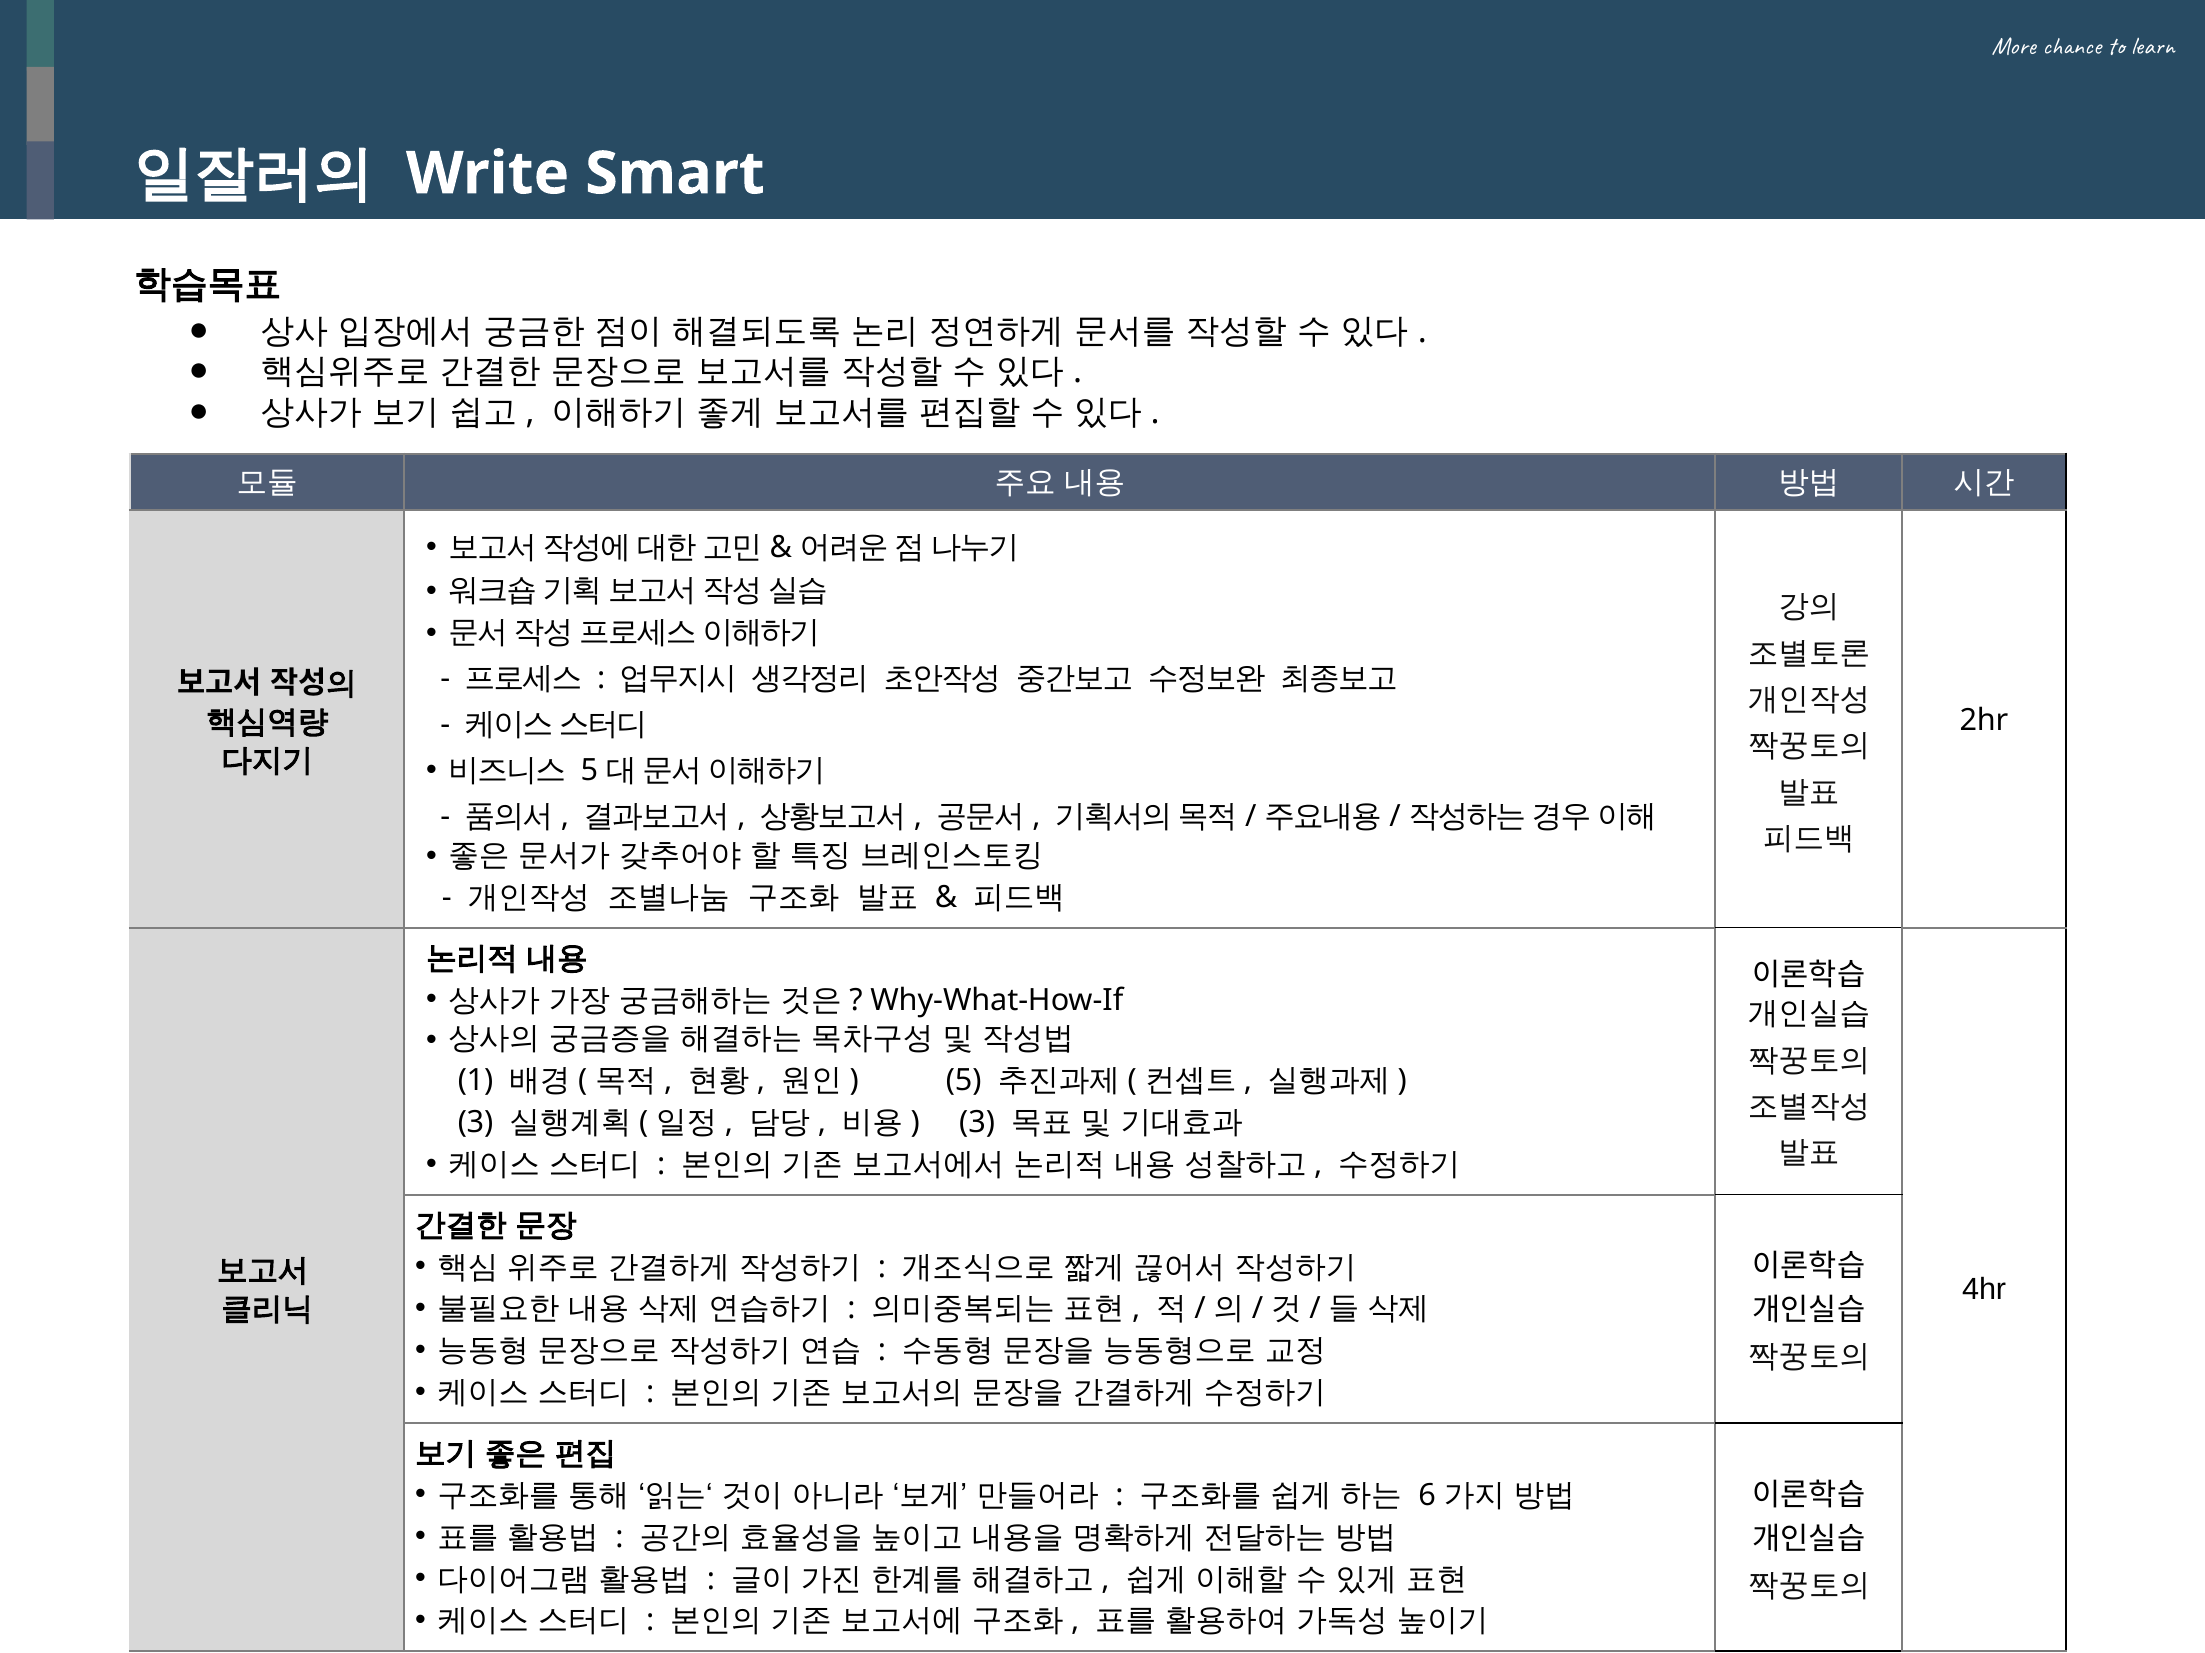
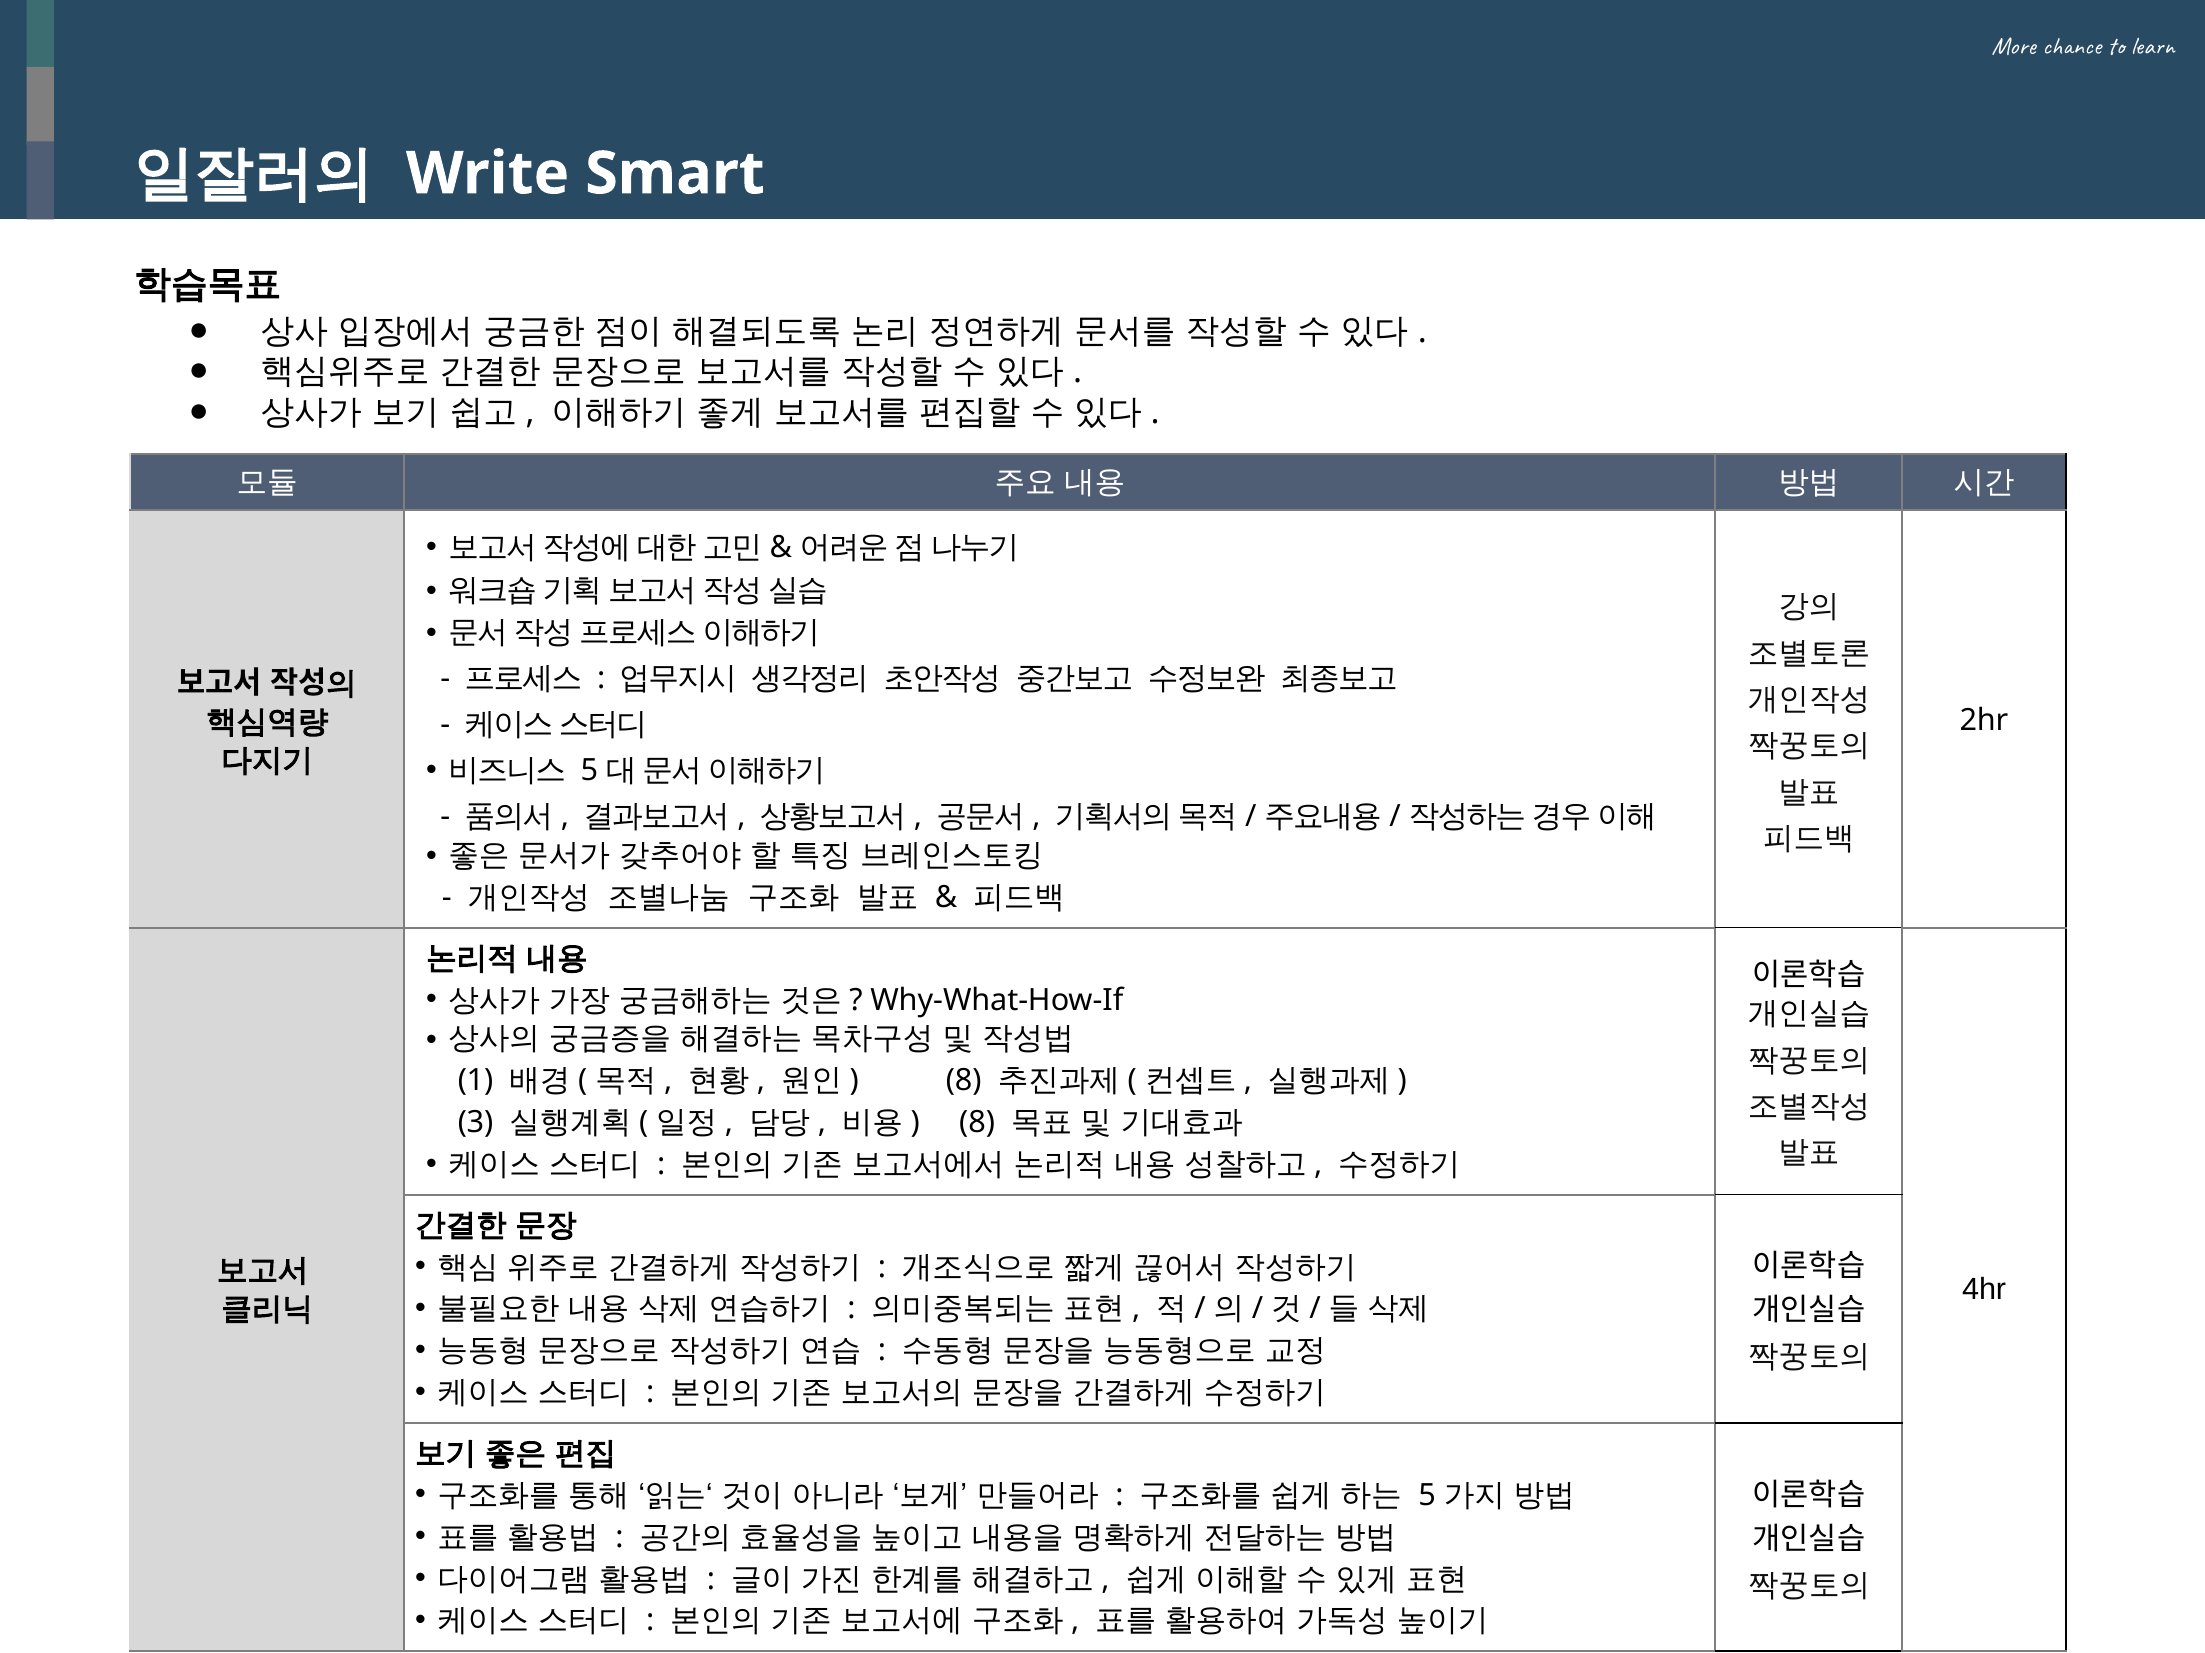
5 at (964, 1081): 5 -> 8
3 at (977, 1123): 3 -> 8
6 at (1427, 1496): 6 -> 5
